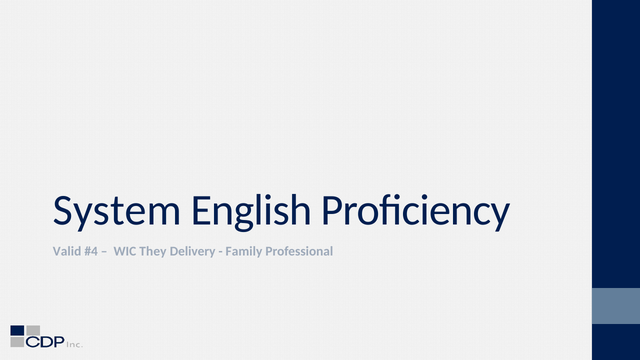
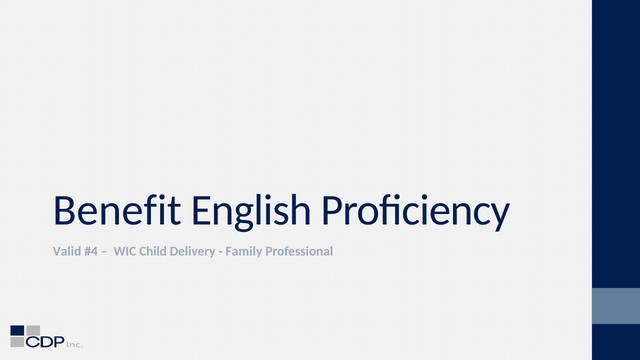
System: System -> Benefit
They: They -> Child
